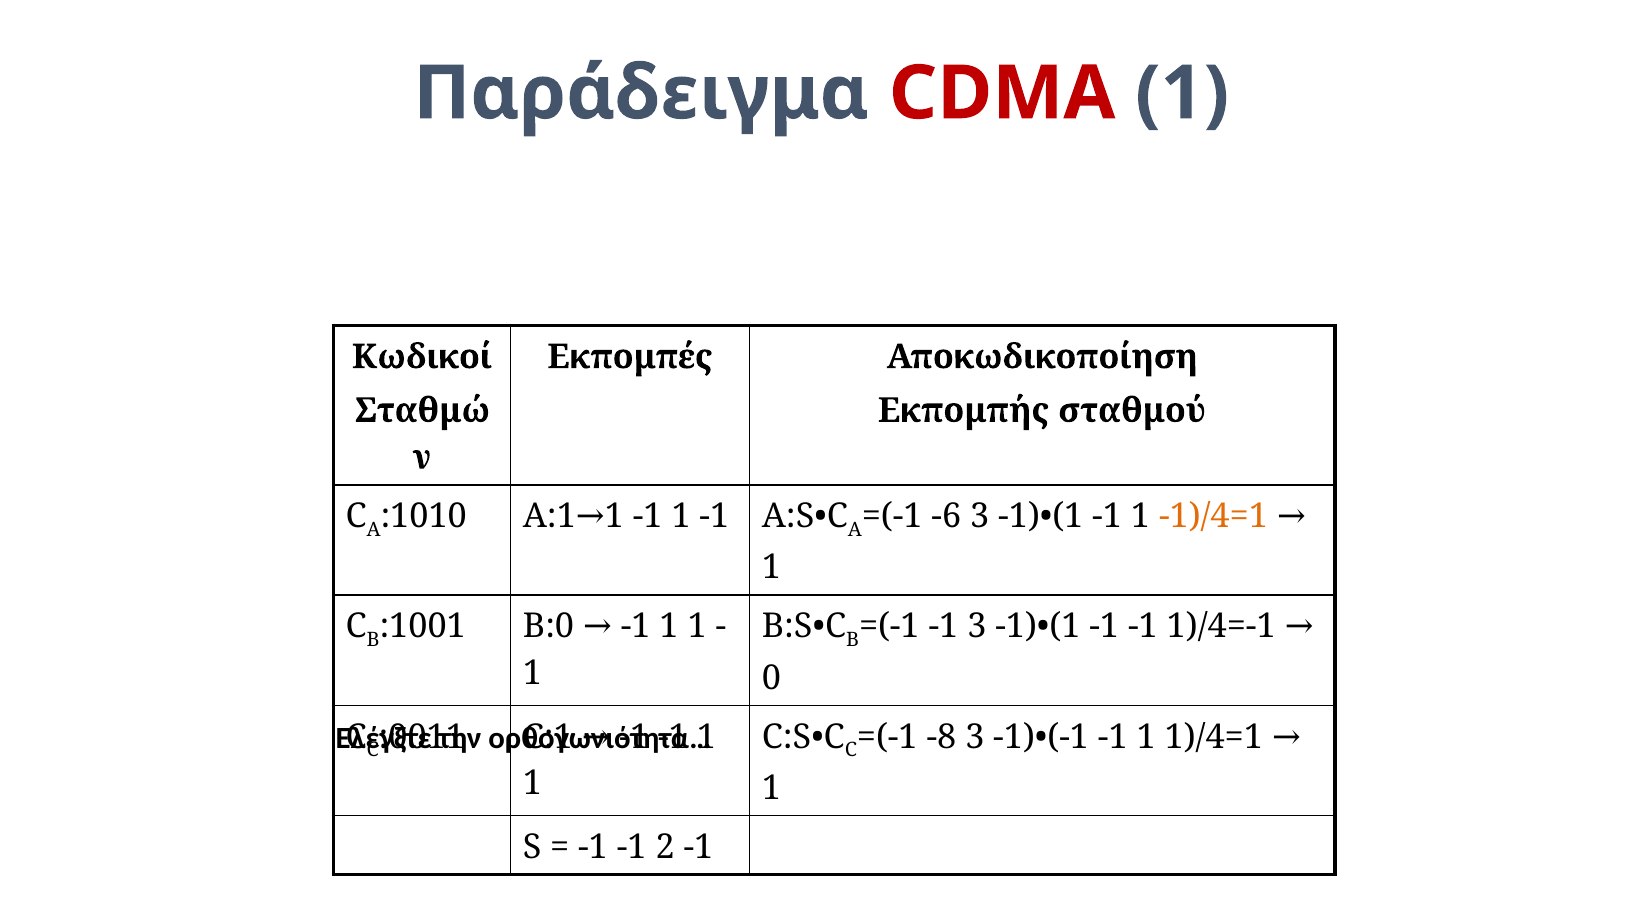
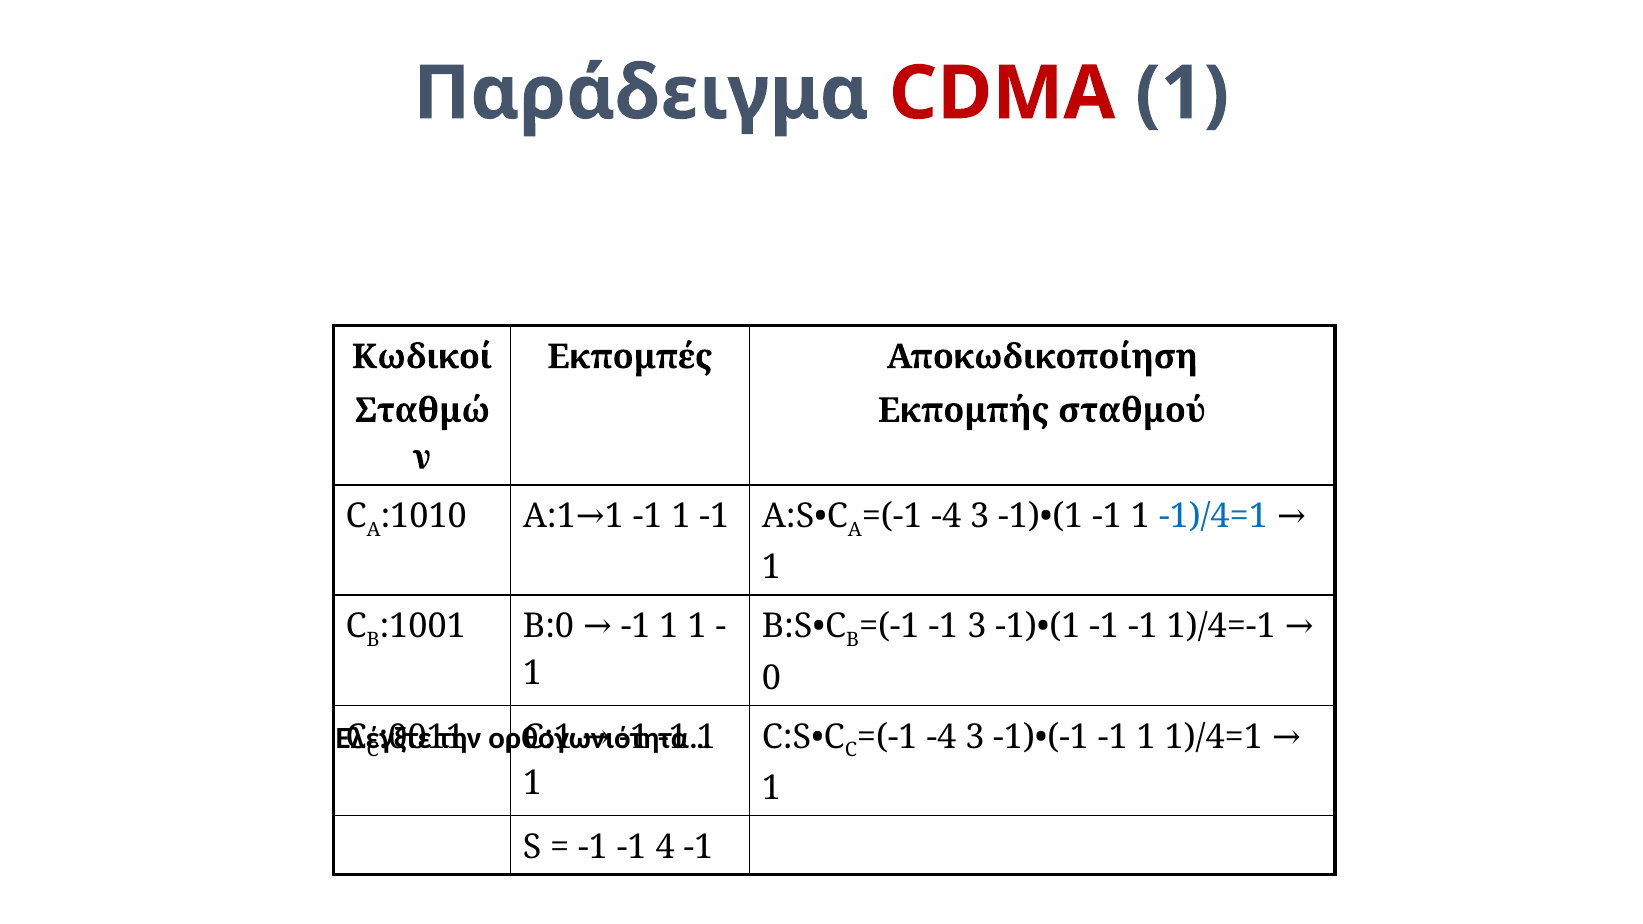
-6 at (946, 517): -6 -> -4
-1)/4=1 colour: orange -> blue
-8 at (941, 737): -8 -> -4
2: 2 -> 4
